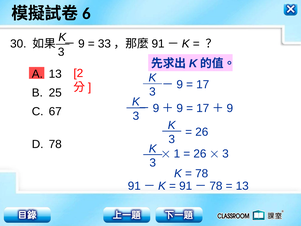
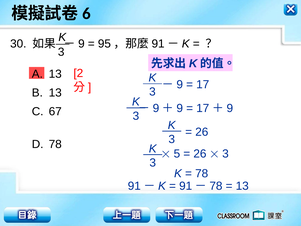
33: 33 -> 95
25 at (55, 93): 25 -> 13
1: 1 -> 5
